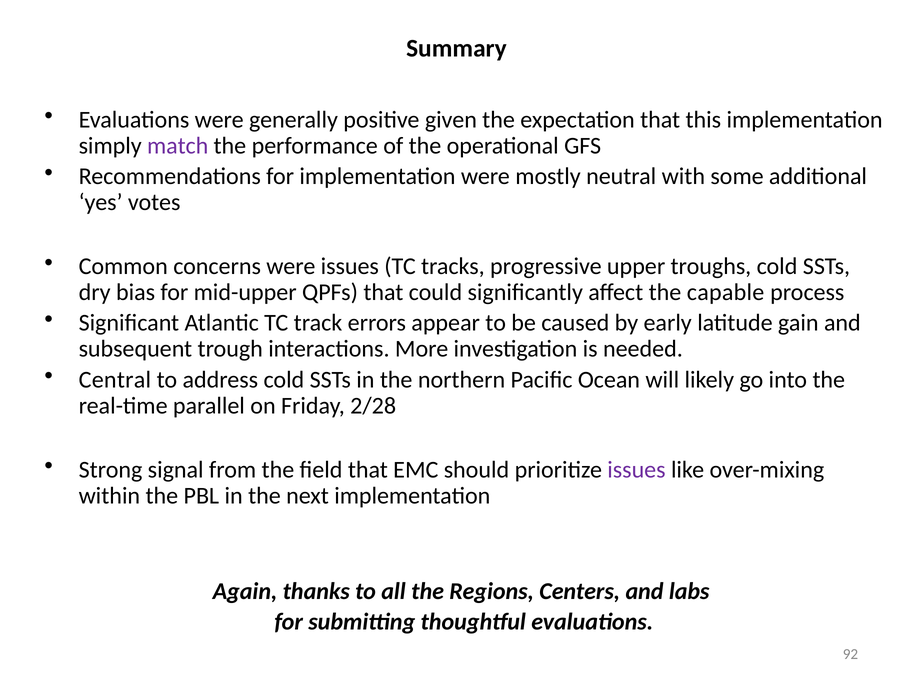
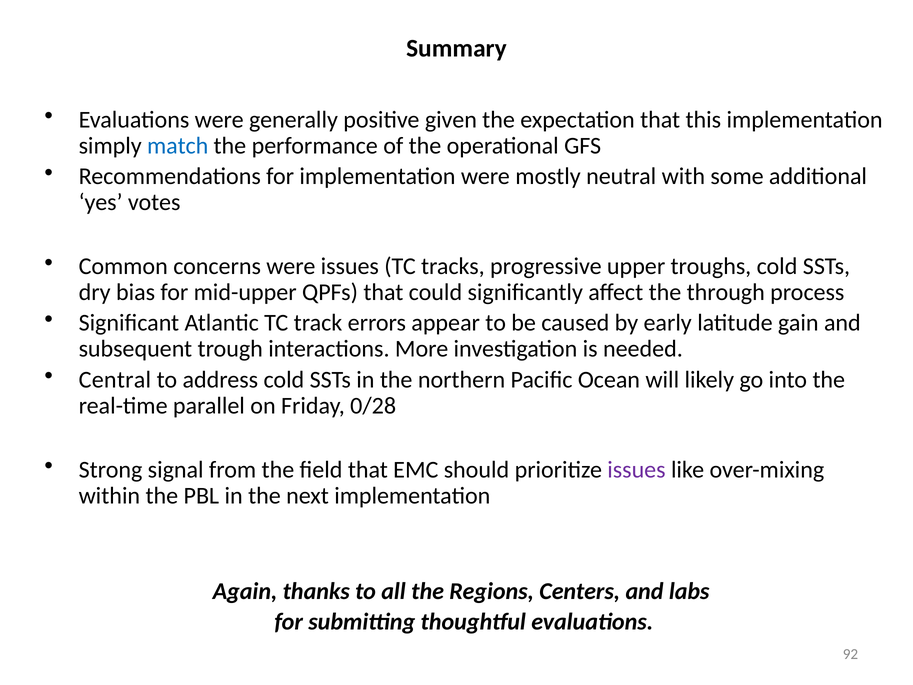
match colour: purple -> blue
capable: capable -> through
2/28: 2/28 -> 0/28
